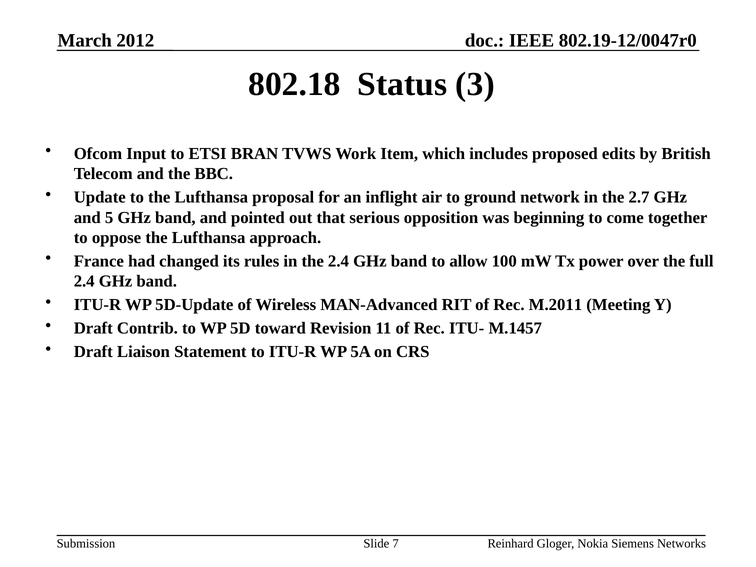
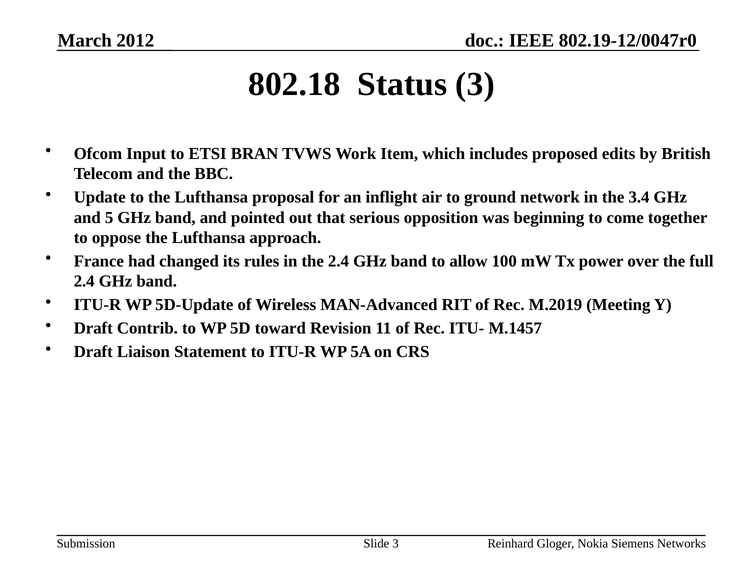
2.7: 2.7 -> 3.4
M.2011: M.2011 -> M.2019
Slide 7: 7 -> 3
